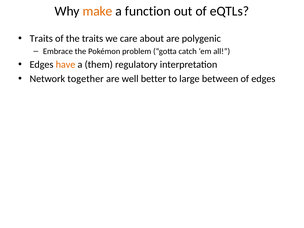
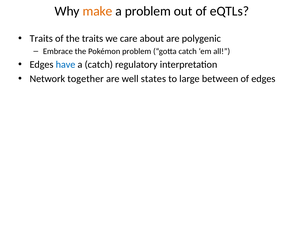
a function: function -> problem
have colour: orange -> blue
a them: them -> catch
better: better -> states
